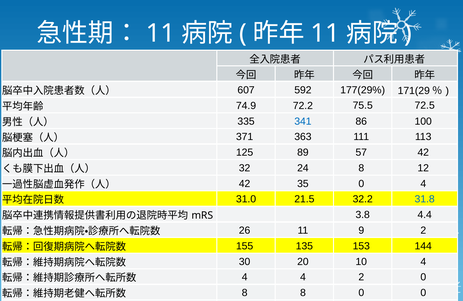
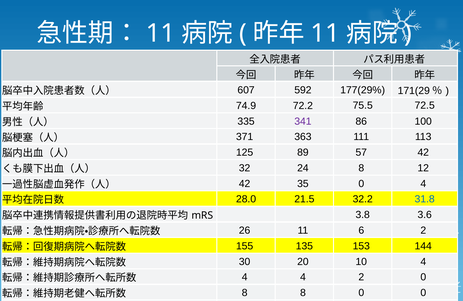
341 colour: blue -> purple
31.0: 31.0 -> 28.0
4.4: 4.4 -> 3.6
9: 9 -> 6
